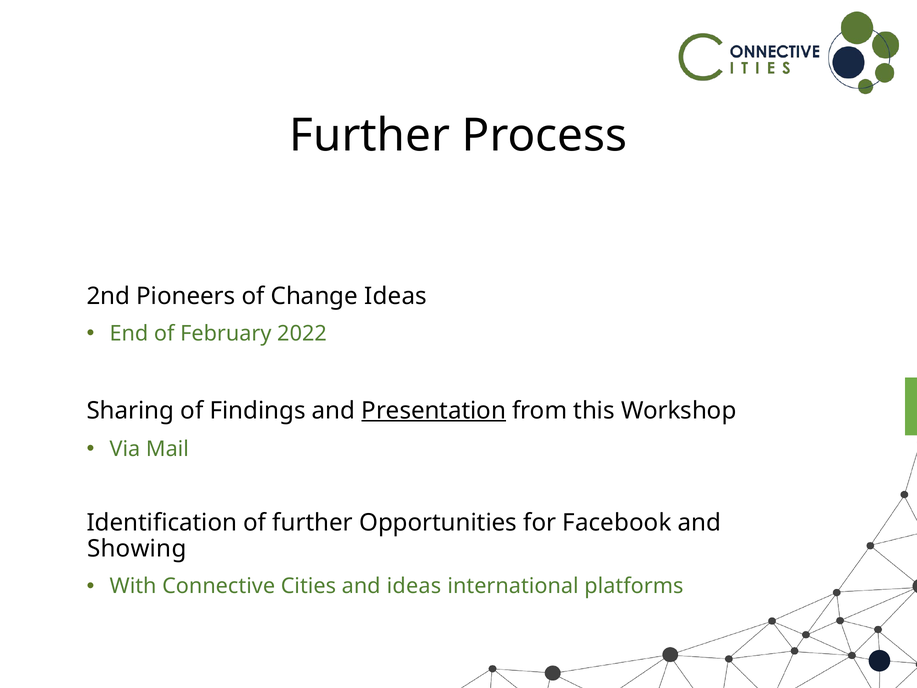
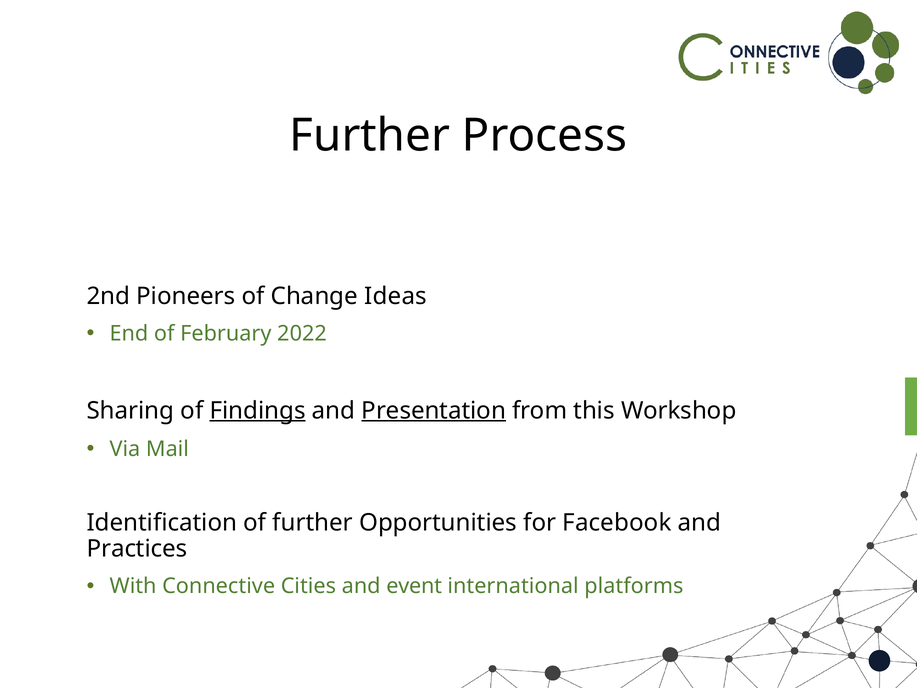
Findings underline: none -> present
Showing: Showing -> Practices
and ideas: ideas -> event
